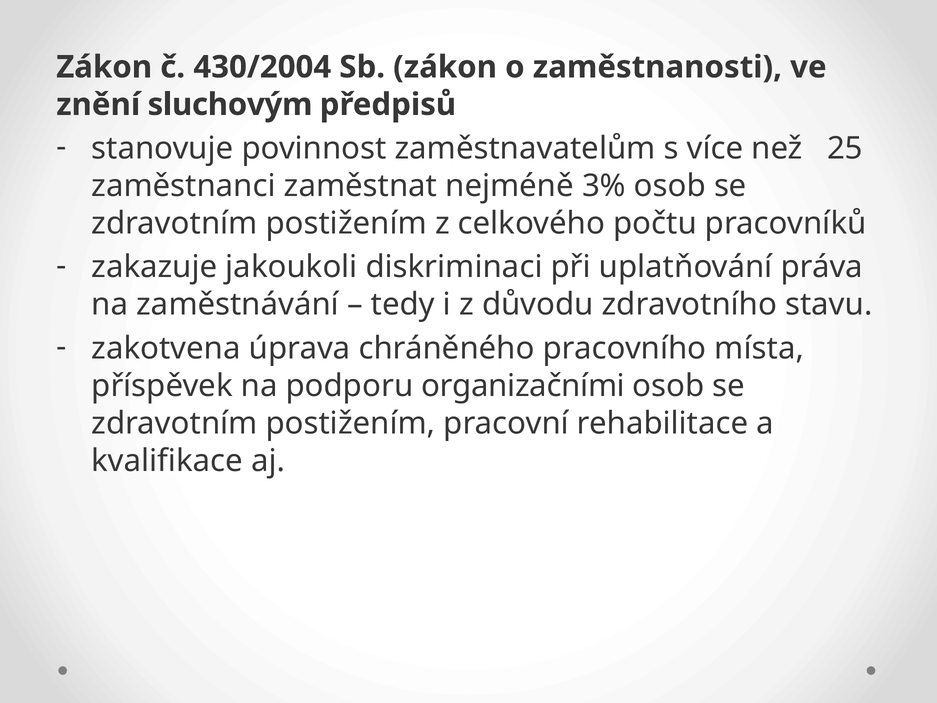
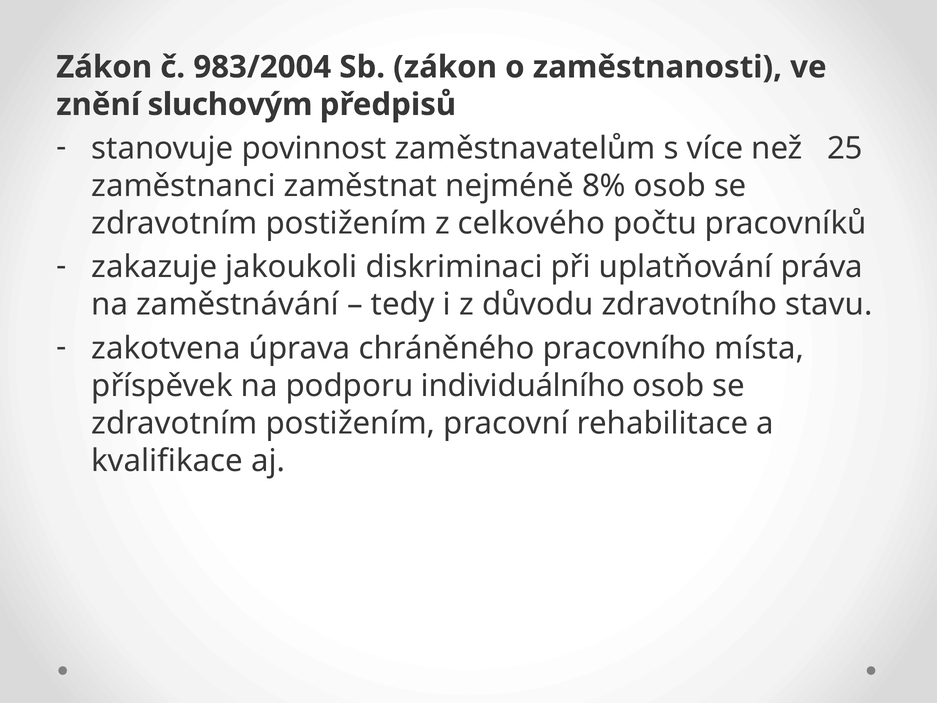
430/2004: 430/2004 -> 983/2004
3%: 3% -> 8%
organizačními: organizačními -> individuálního
